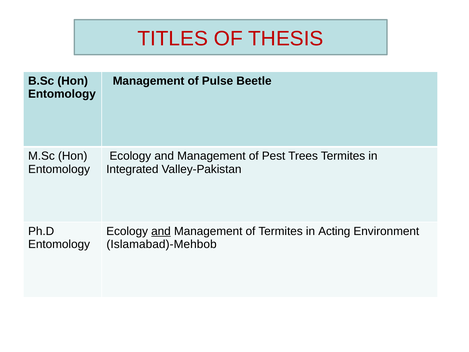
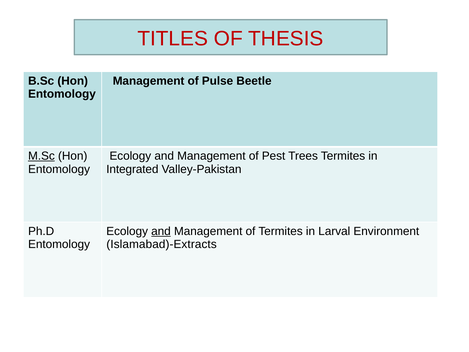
M.Sc underline: none -> present
Acting: Acting -> Larval
Islamabad)-Mehbob: Islamabad)-Mehbob -> Islamabad)-Extracts
